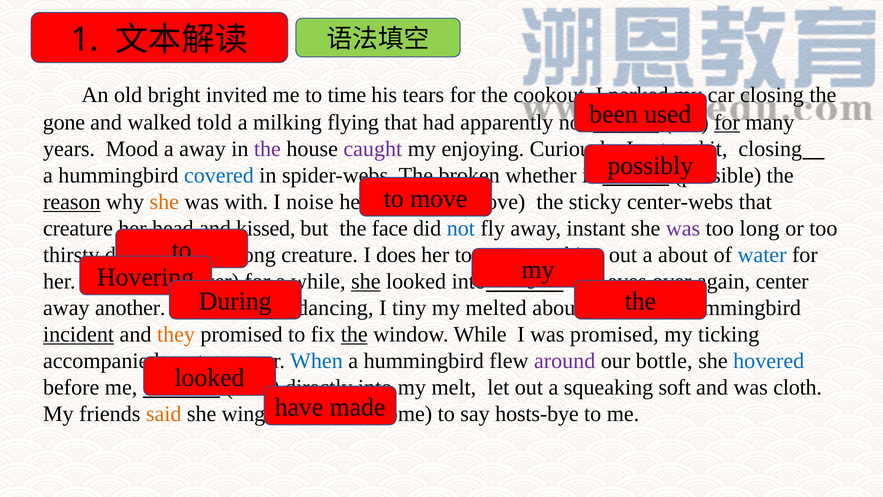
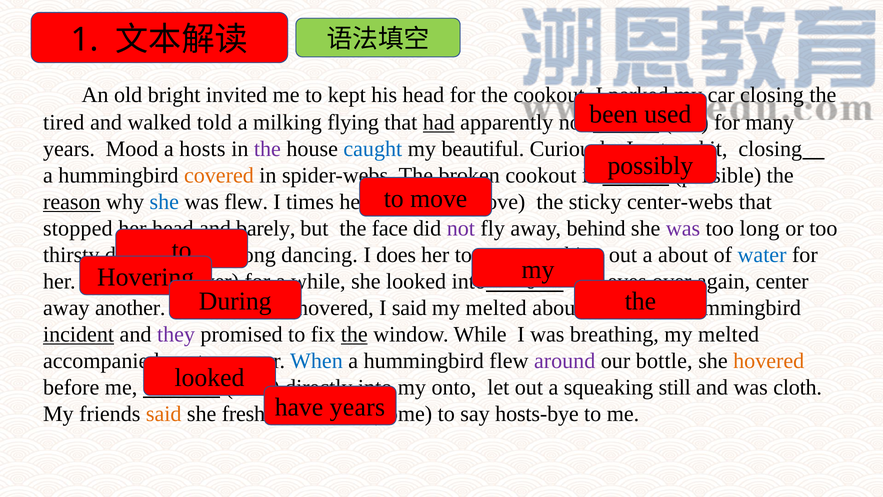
time: time -> kept
his tears: tears -> head
gone: gone -> tired
had underline: none -> present
for at (727, 122) underline: present -> none
a away: away -> hosts
caught colour: purple -> blue
enjoying: enjoying -> beautiful
covered colour: blue -> orange
whether at (541, 175): whether -> cookout
she at (164, 202) colour: orange -> blue
was with: with -> flew
noise: noise -> times
creature at (78, 228): creature -> stopped
kissed: kissed -> barely
not at (461, 228) colour: blue -> purple
instant: instant -> behind
creature at (320, 255): creature -> dancing
she at (366, 281) underline: present -> none
dancing at (335, 308): dancing -> hovered
I tiny: tiny -> said
they colour: orange -> purple
was promised: promised -> breathing
ticking at (729, 334): ticking -> melted
hovered at (769, 361) colour: blue -> orange
melt: melt -> onto
soft: soft -> still
made at (358, 407): made -> years
wing: wing -> fresh
